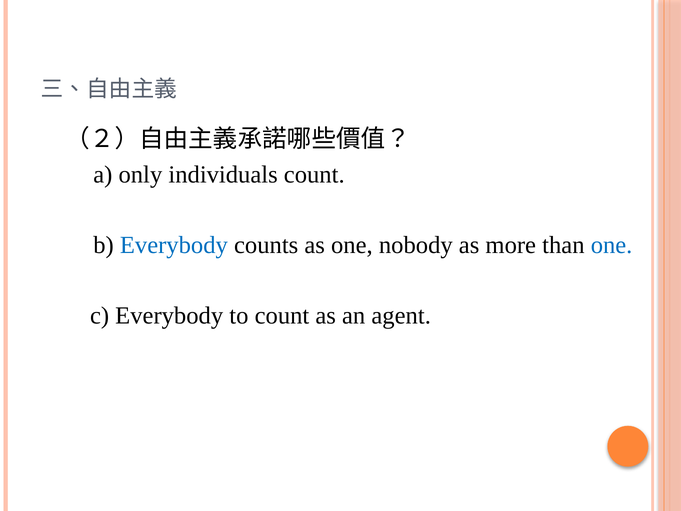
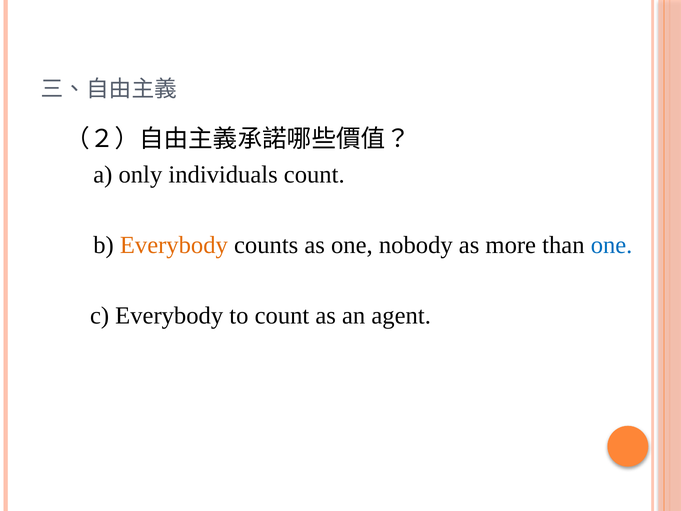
Everybody at (174, 245) colour: blue -> orange
